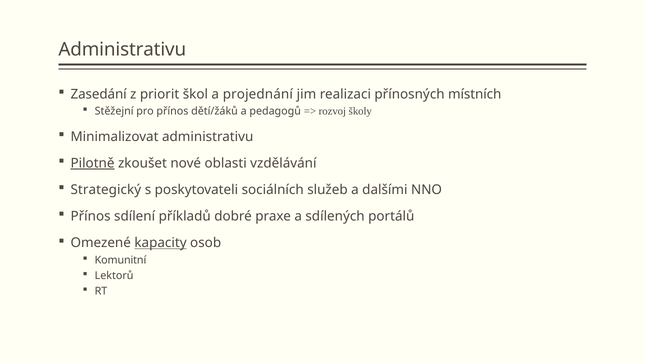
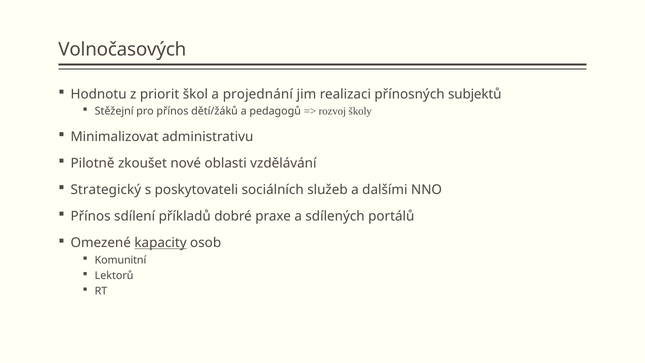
Administrativu at (122, 49): Administrativu -> Volnočasových
Zasedání: Zasedání -> Hodnotu
místních: místních -> subjektů
Pilotně underline: present -> none
